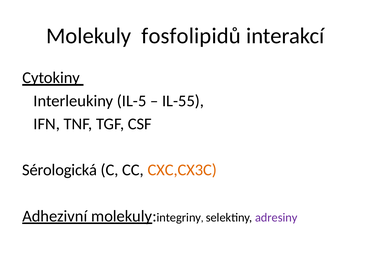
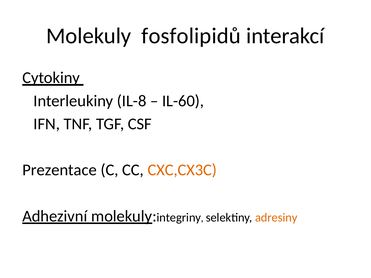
IL-5: IL-5 -> IL-8
IL-55: IL-55 -> IL-60
Sérologická: Sérologická -> Prezentace
adresiny colour: purple -> orange
